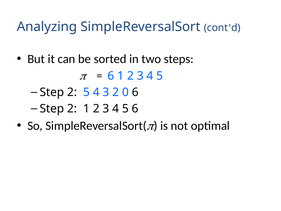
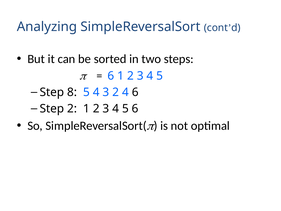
2 at (72, 92): 2 -> 8
2 0: 0 -> 4
